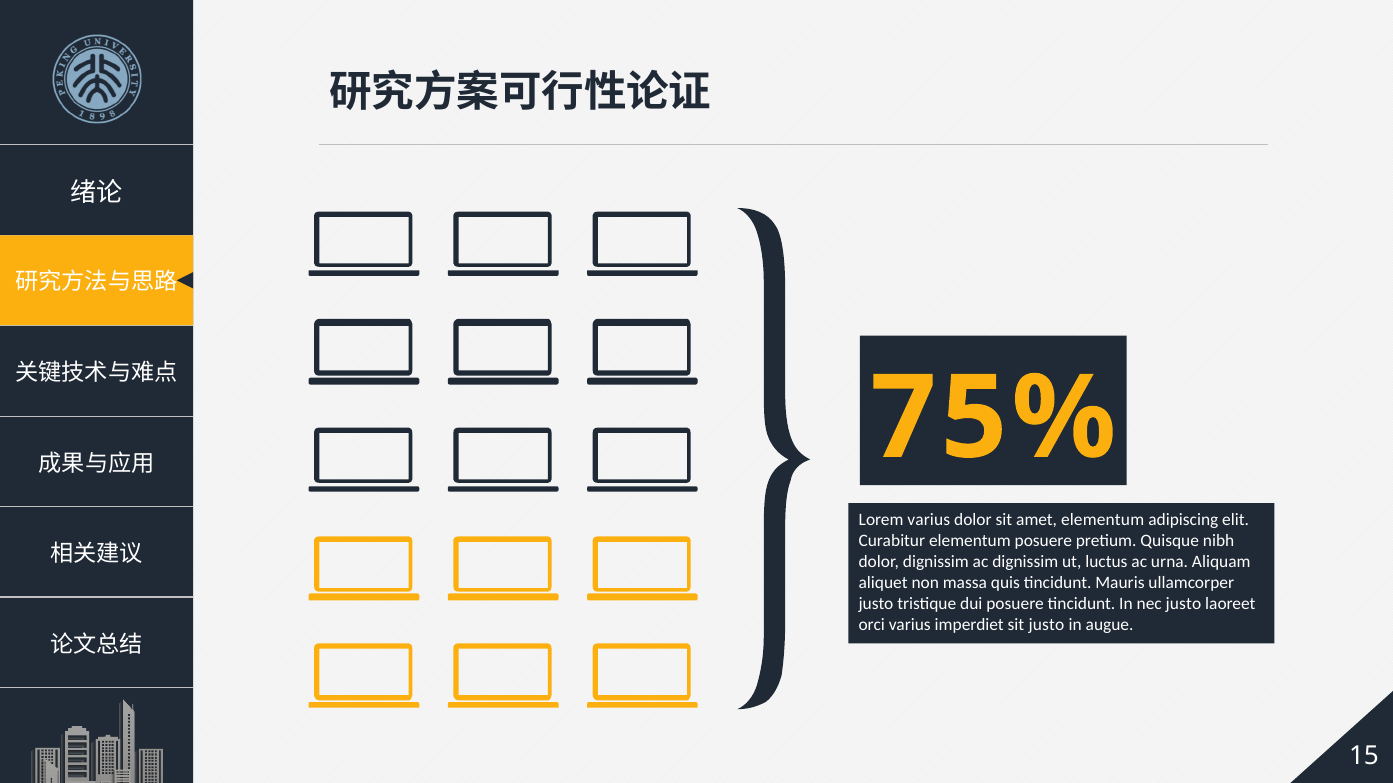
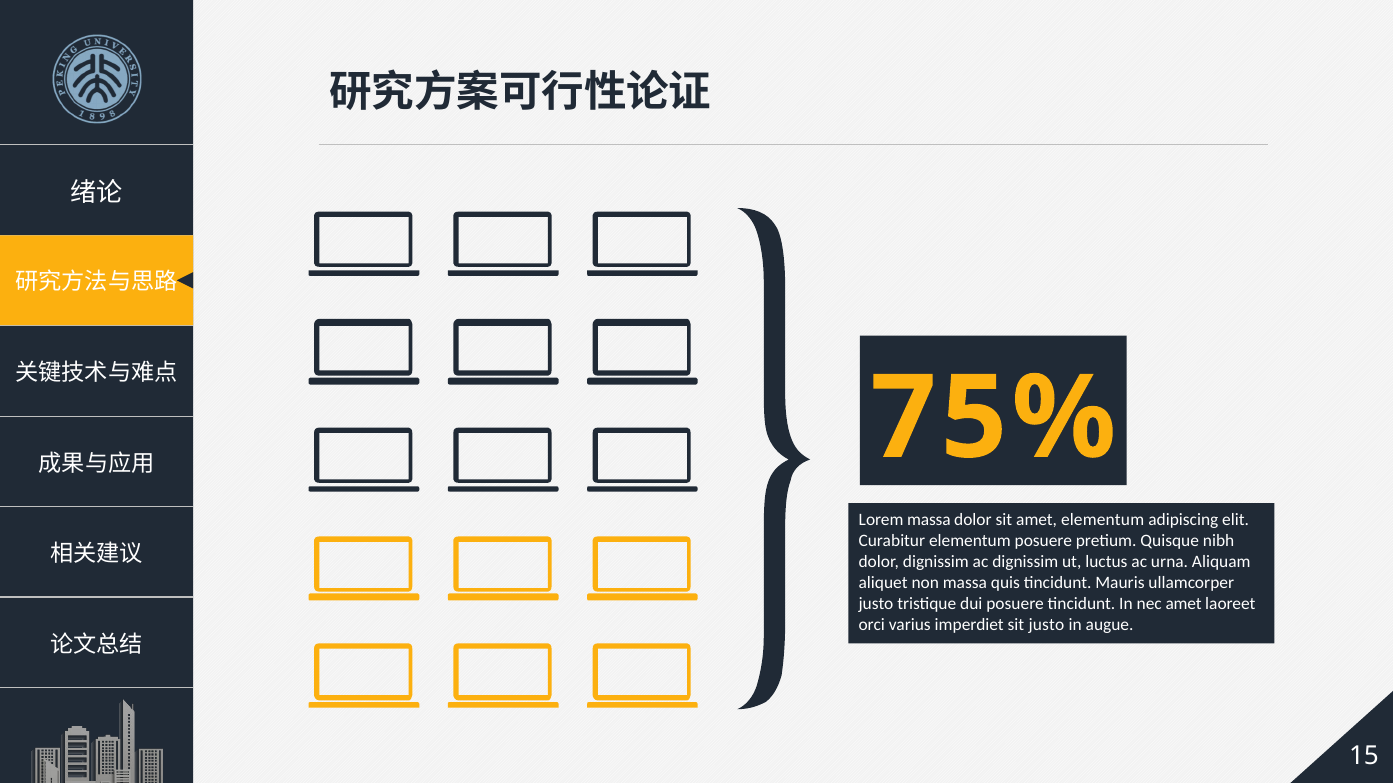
Lorem varius: varius -> massa
nec justo: justo -> amet
